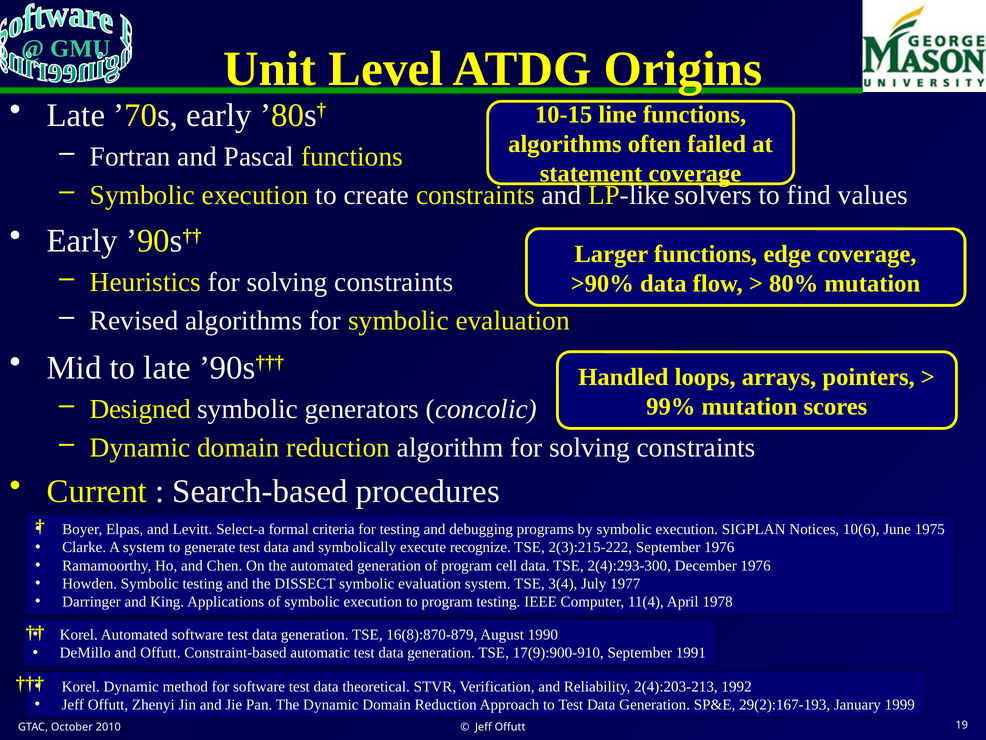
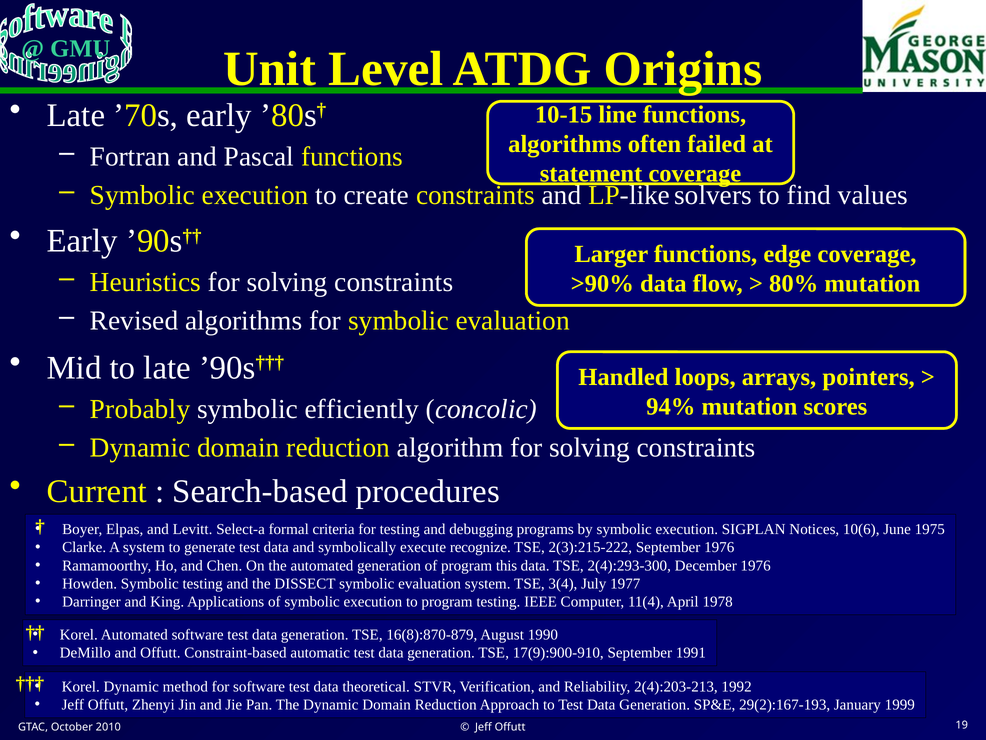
Designed: Designed -> Probably
generators: generators -> efficiently
99%: 99% -> 94%
cell: cell -> this
